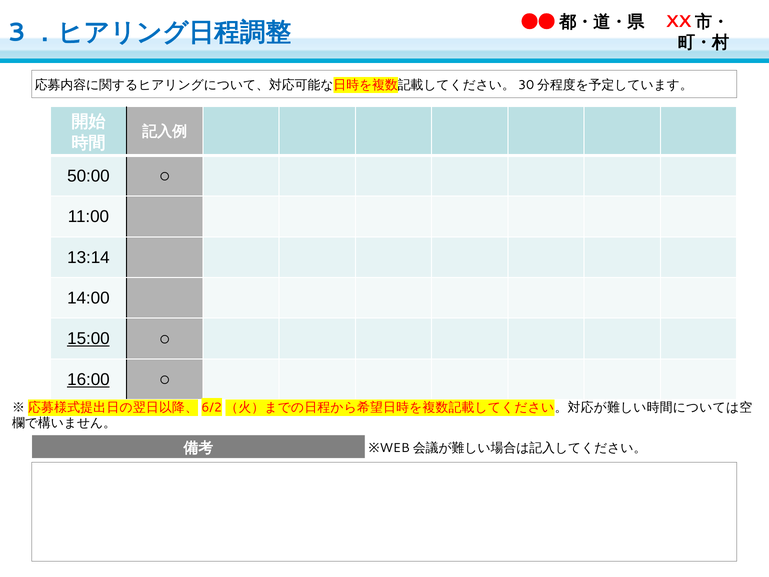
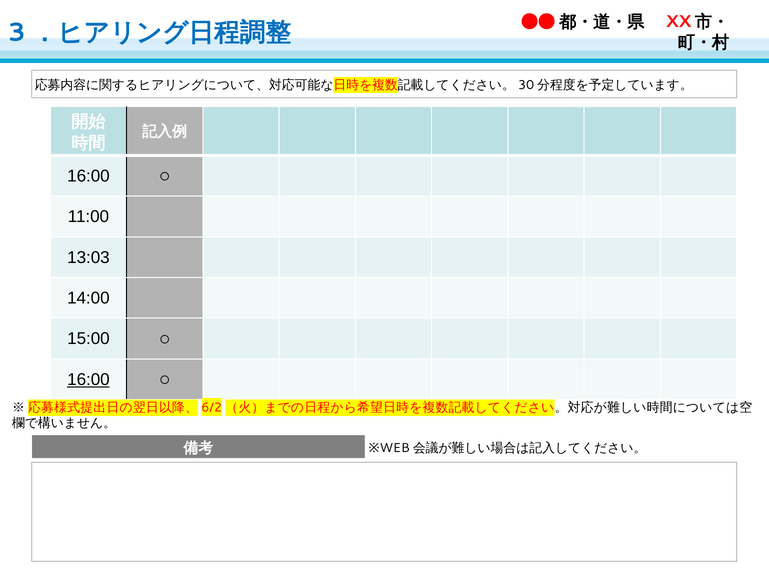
50:00 at (88, 176): 50:00 -> 16:00
13:14: 13:14 -> 13:03
15:00 underline: present -> none
